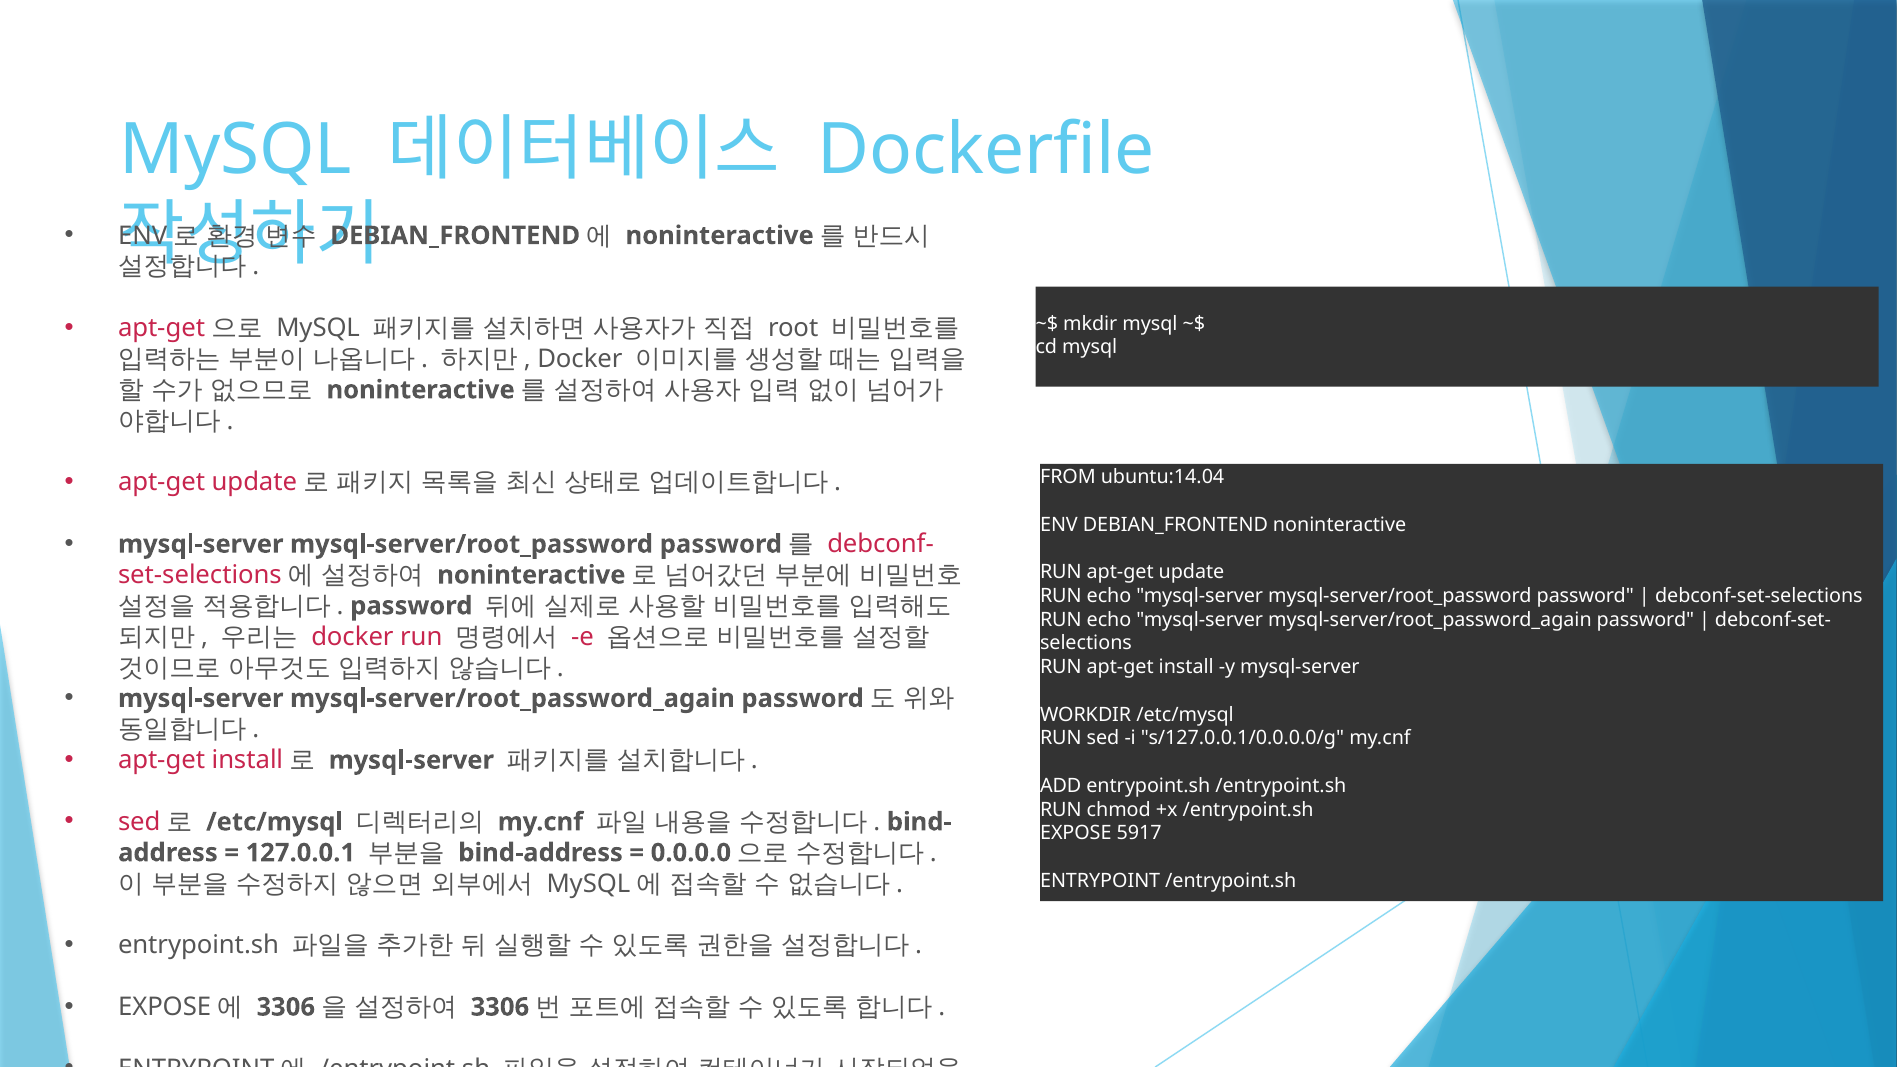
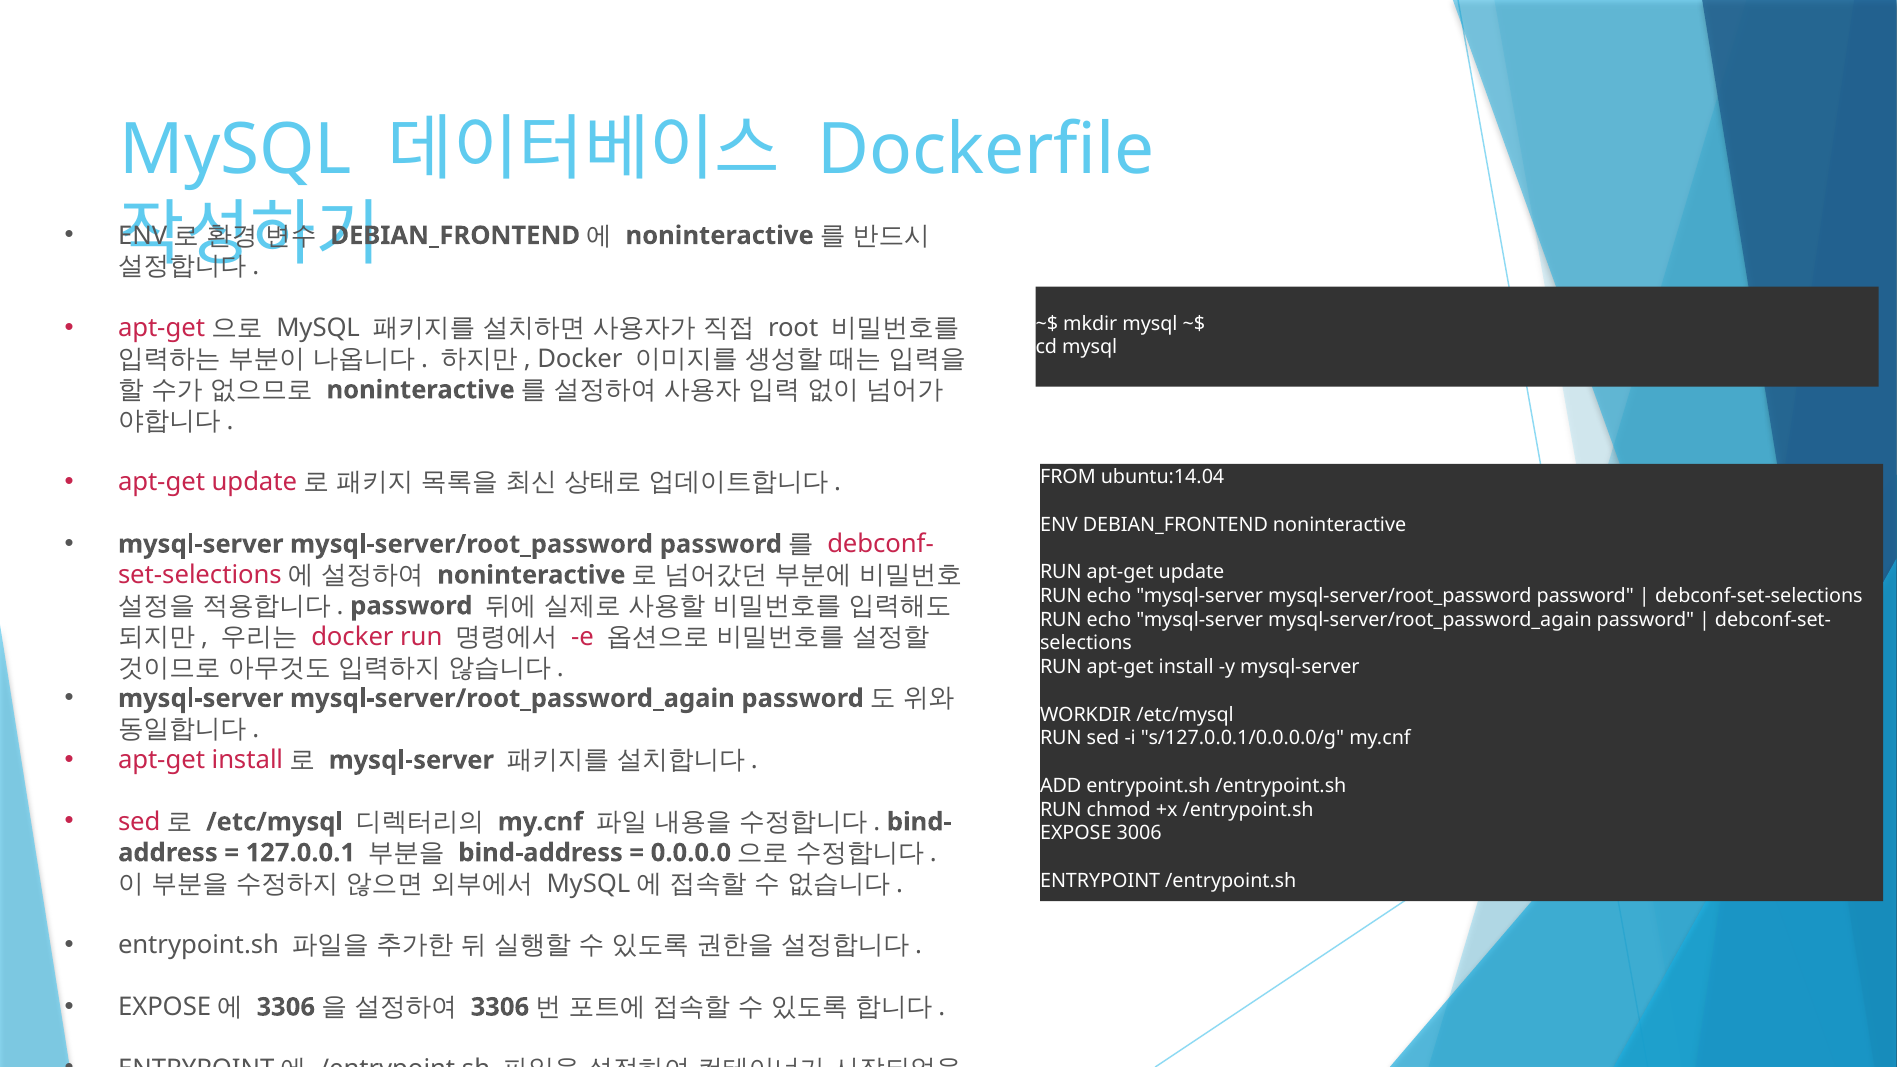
5917: 5917 -> 3006
